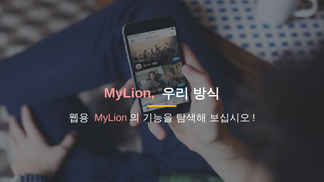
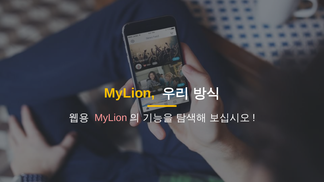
MyLion at (130, 93) colour: pink -> yellow
